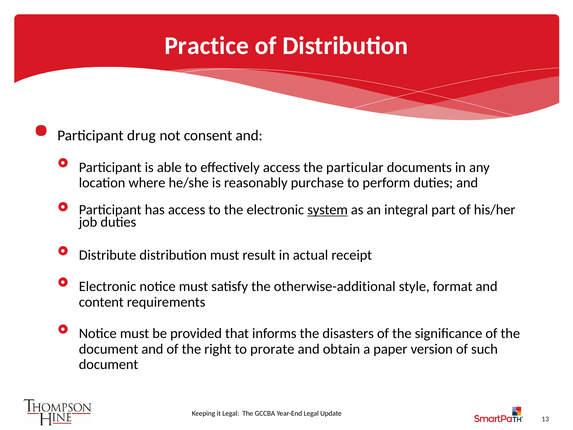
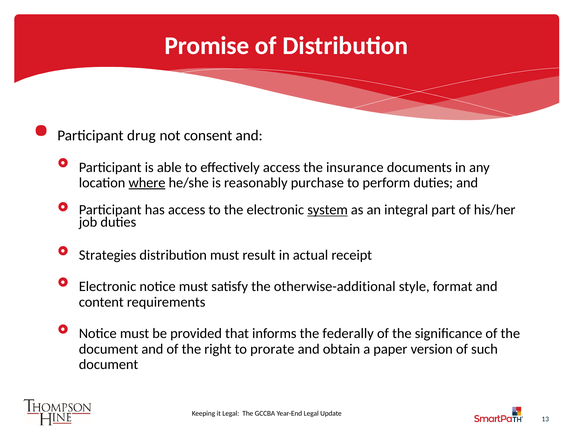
Practice: Practice -> Promise
particular: particular -> insurance
where underline: none -> present
Distribute: Distribute -> Strategies
disasters: disasters -> federally
